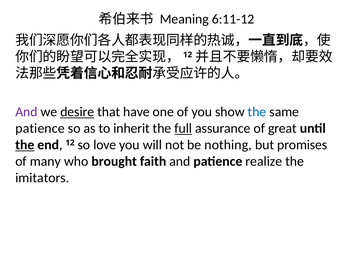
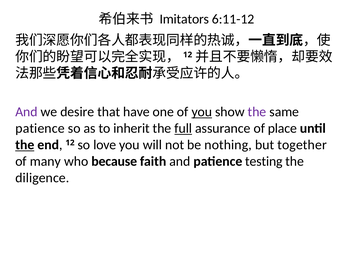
Meaning: Meaning -> Imitators
desire underline: present -> none
you at (202, 112) underline: none -> present
the at (257, 112) colour: blue -> purple
great: great -> place
promises: promises -> together
brought: brought -> because
realize: realize -> testing
imitators: imitators -> diligence
